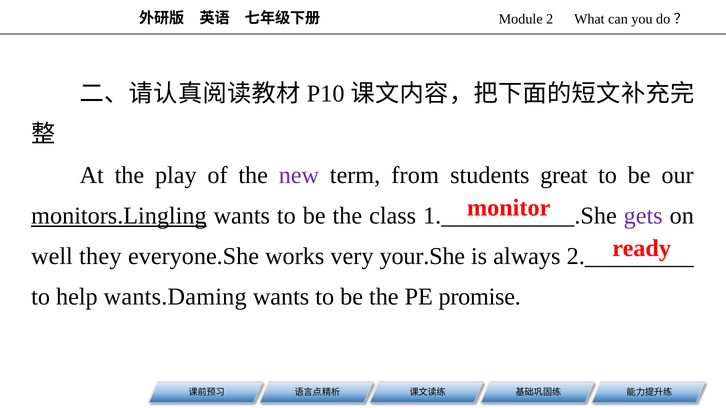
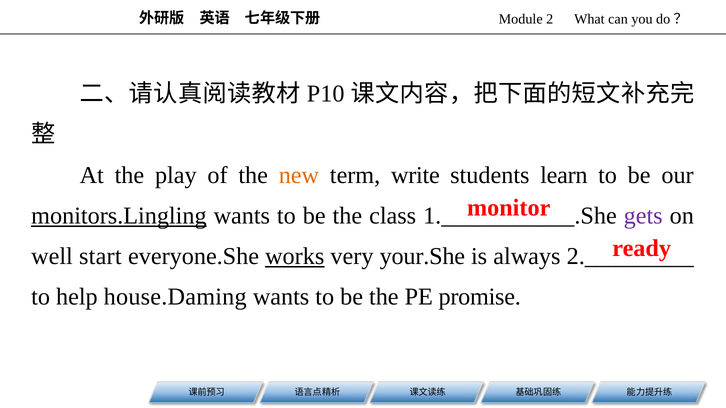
new colour: purple -> orange
from: from -> write
great: great -> learn
they: they -> start
works underline: none -> present
wants.Daming: wants.Daming -> house.Daming
